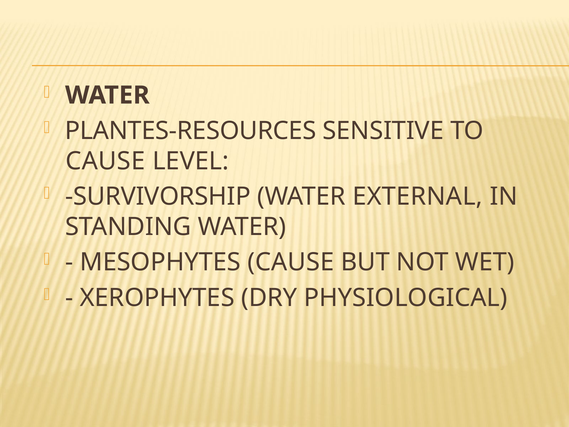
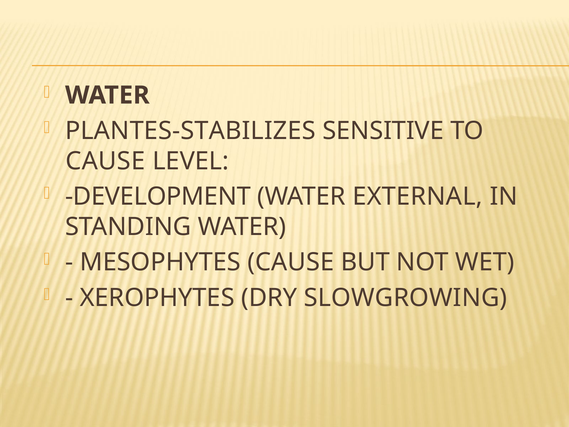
PLANTES-RESOURCES: PLANTES-RESOURCES -> PLANTES-STABILIZES
SURVIVORSHIP: SURVIVORSHIP -> DEVELOPMENT
PHYSIOLOGICAL: PHYSIOLOGICAL -> SLOWGROWING
